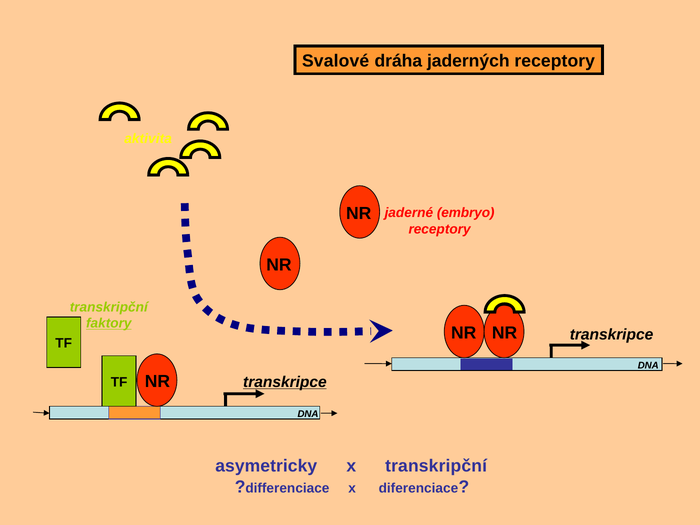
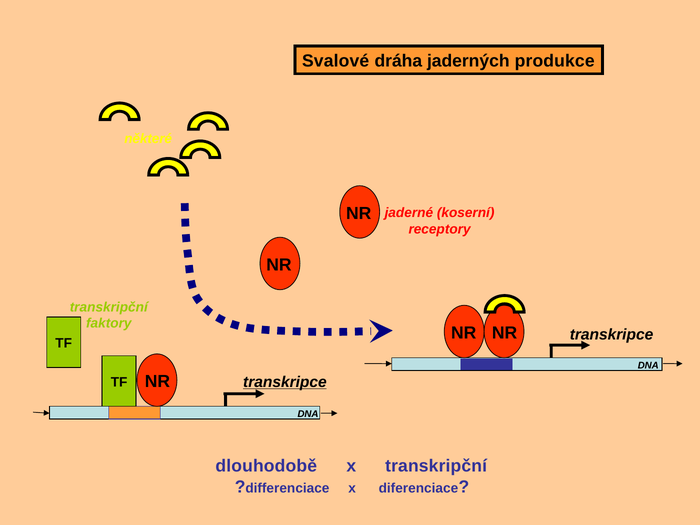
jaderných receptory: receptory -> produkce
aktivita: aktivita -> některé
embryo: embryo -> koserní
faktory underline: present -> none
asymetricky: asymetricky -> dlouhodobě
